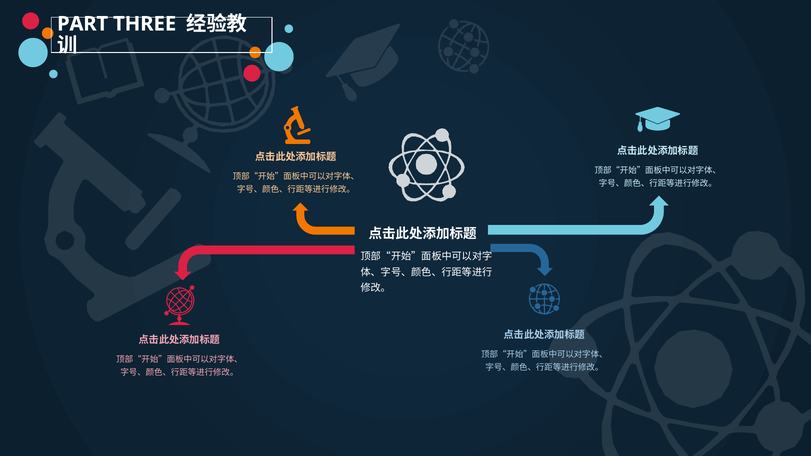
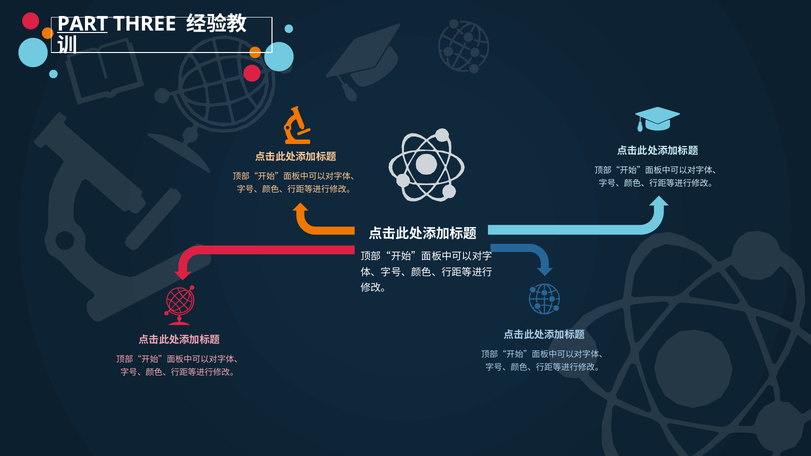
PART underline: none -> present
